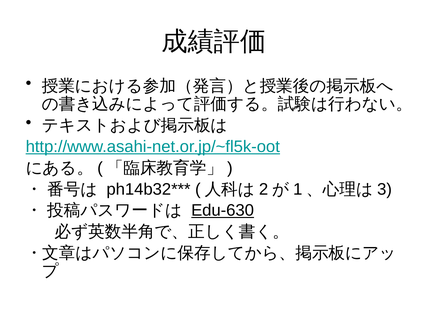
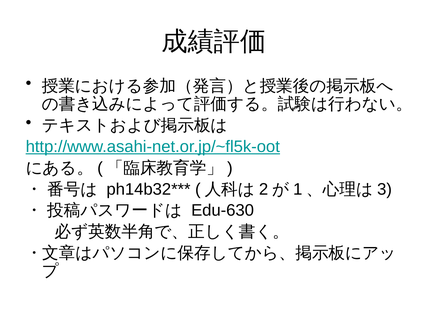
Edu-630 underline: present -> none
